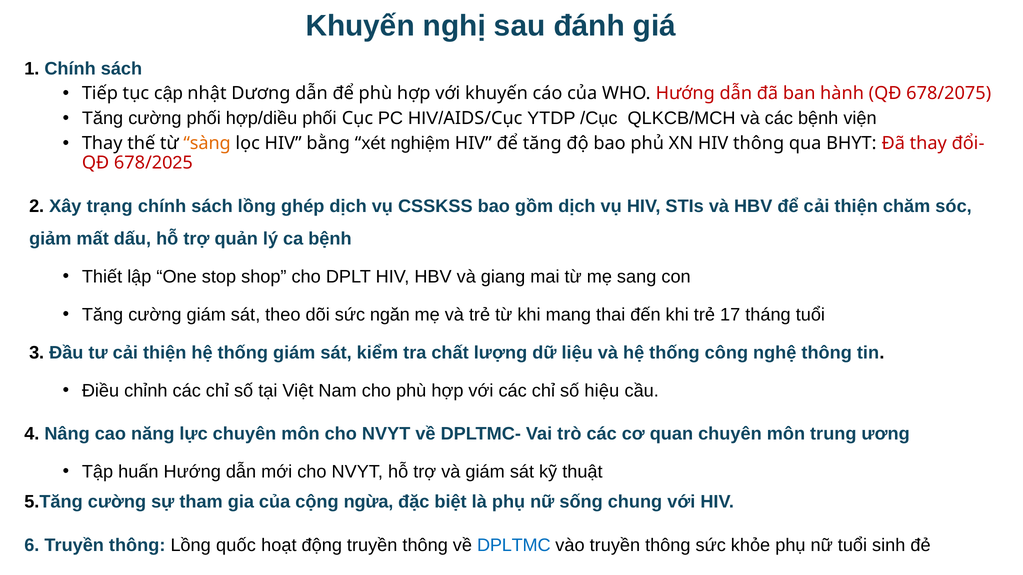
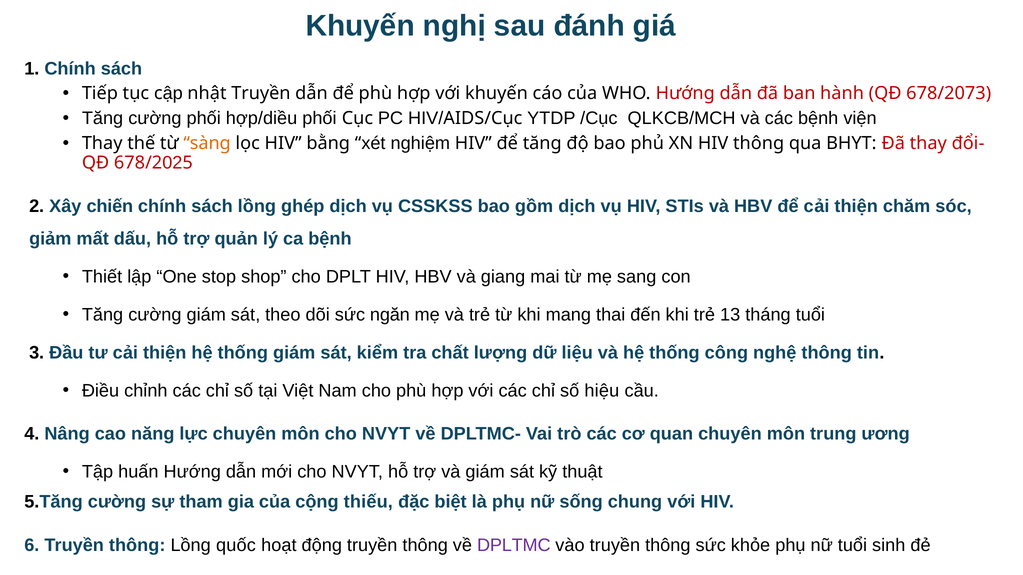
nhật Dương: Dương -> Truyền
678/2075: 678/2075 -> 678/2073
trạng: trạng -> chiến
17: 17 -> 13
ngừa: ngừa -> thiếu
DPLTMC colour: blue -> purple
